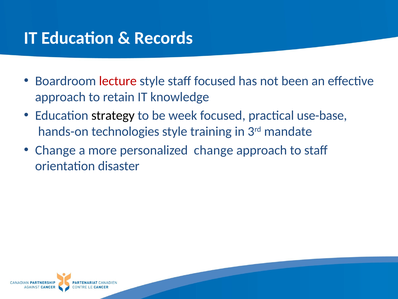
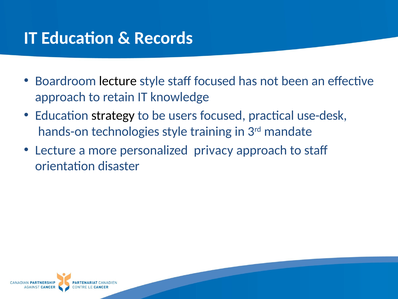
lecture at (118, 81) colour: red -> black
week: week -> users
use-base: use-base -> use-desk
Change at (55, 150): Change -> Lecture
personalized change: change -> privacy
